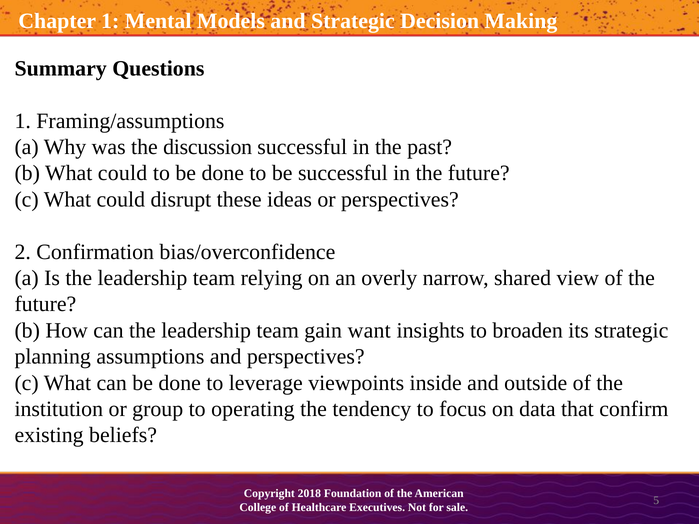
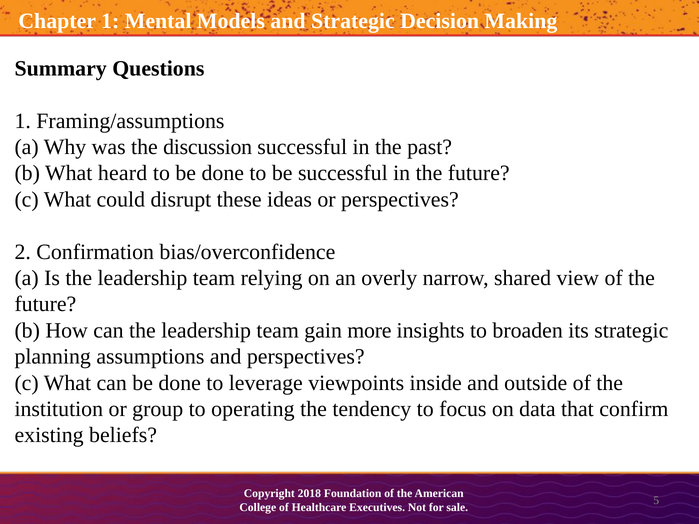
b What could: could -> heard
want: want -> more
